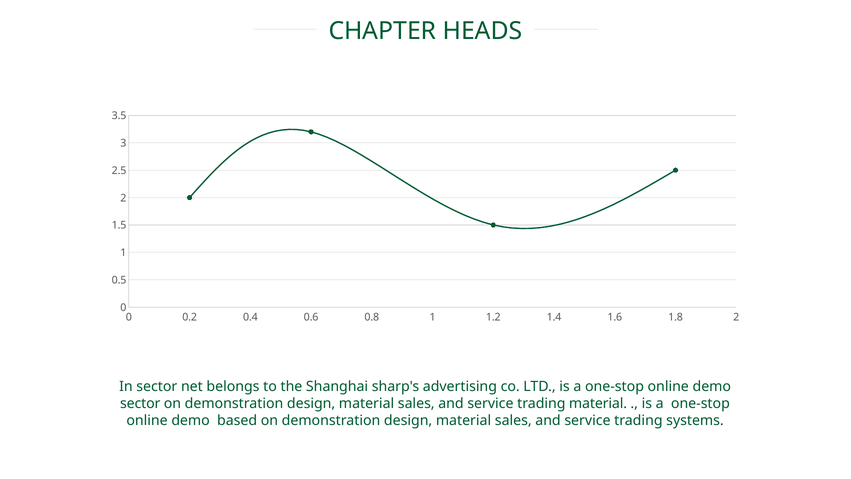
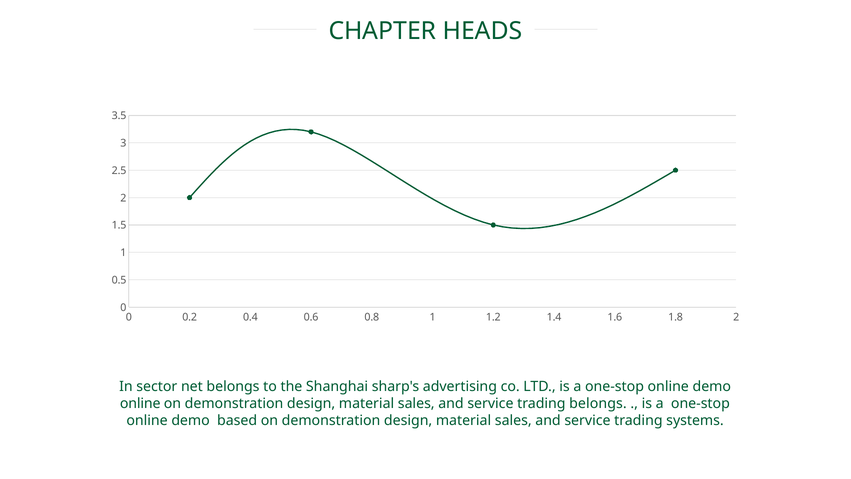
sector at (140, 403): sector -> online
trading material: material -> belongs
